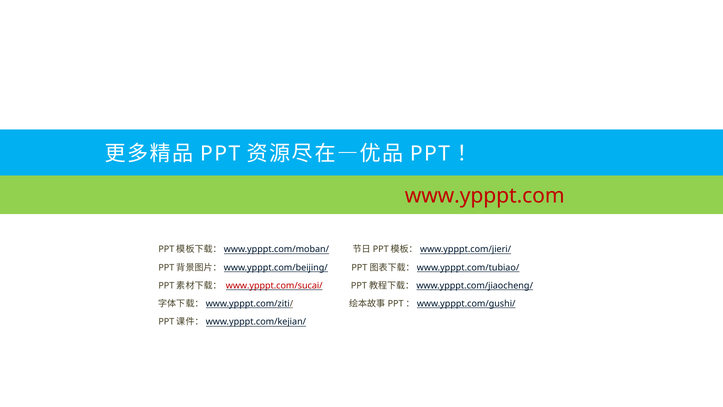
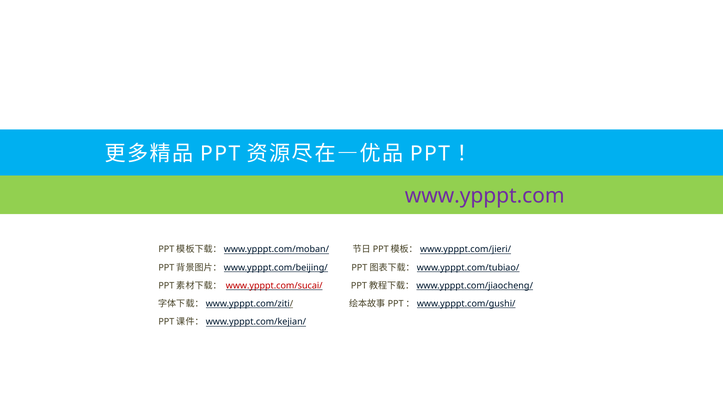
www.ypppt.com colour: red -> purple
